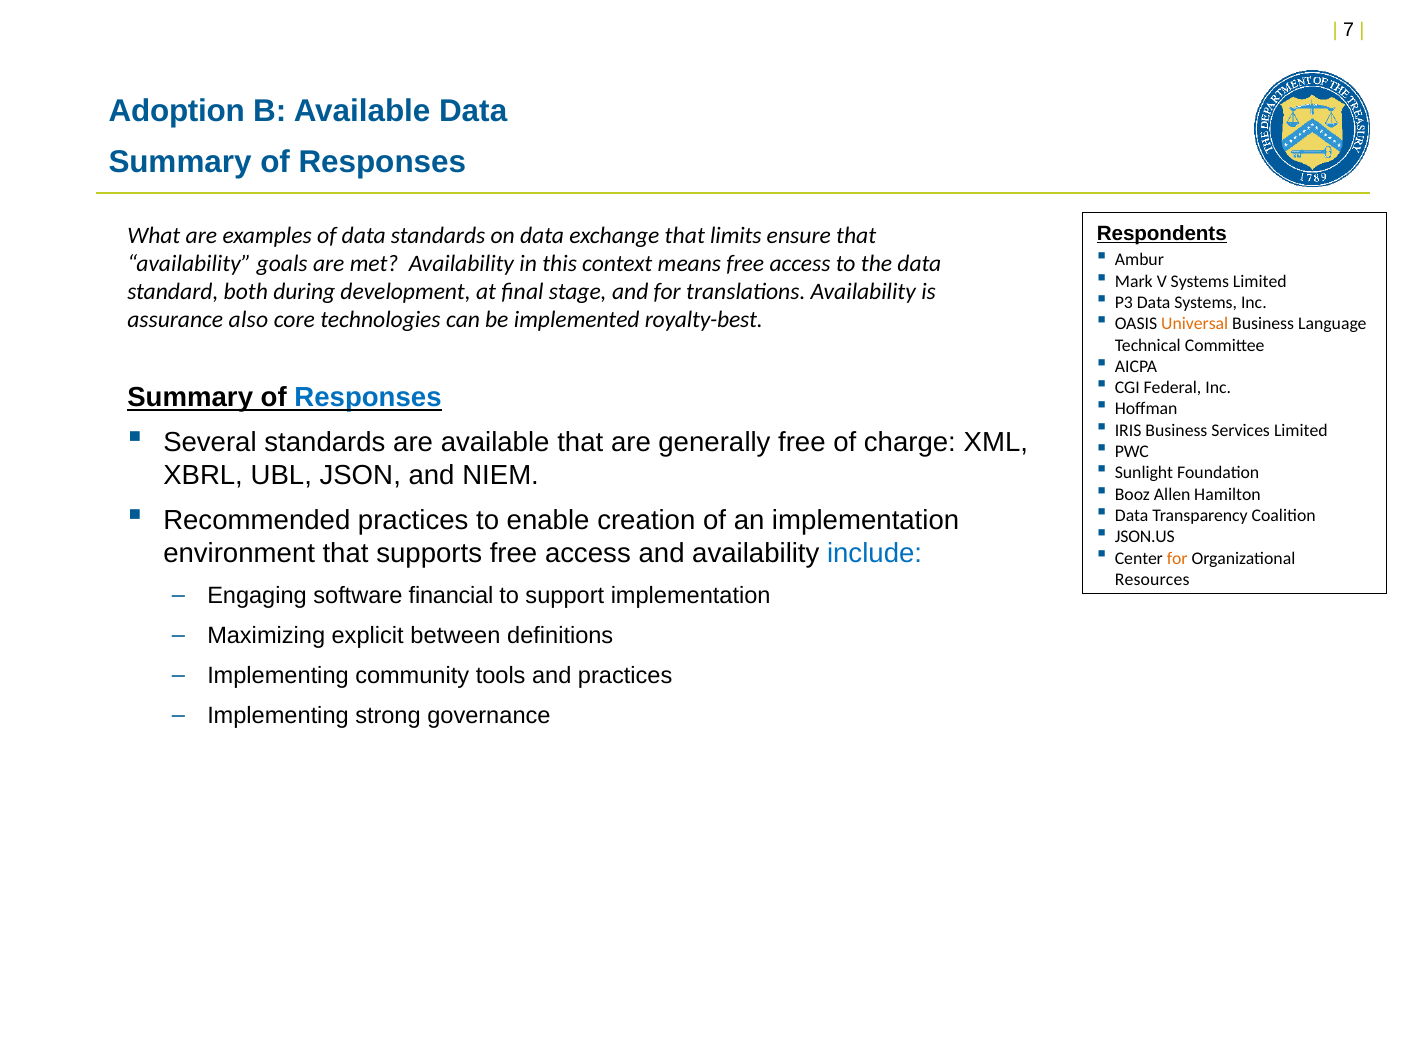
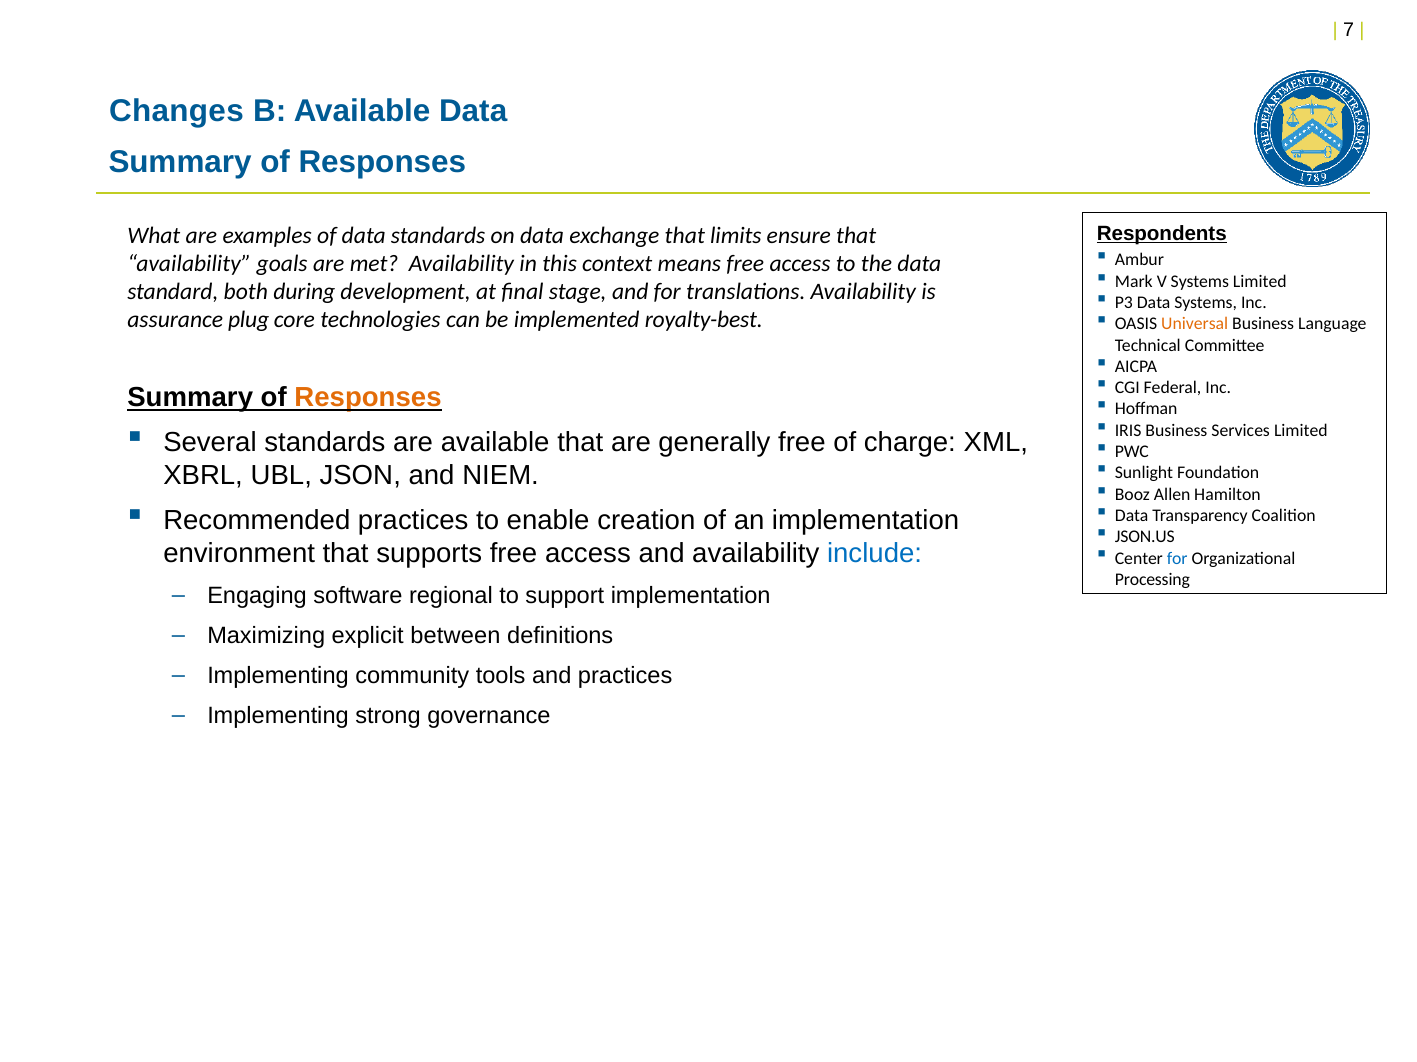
Adoption: Adoption -> Changes
also: also -> plug
Responses at (368, 398) colour: blue -> orange
for at (1177, 559) colour: orange -> blue
Resources: Resources -> Processing
financial: financial -> regional
